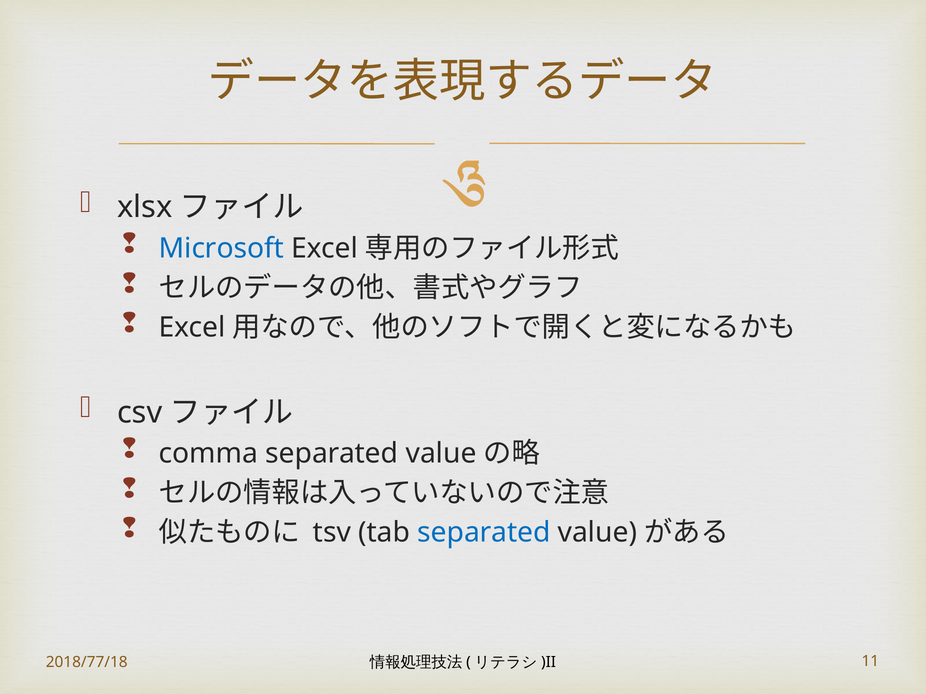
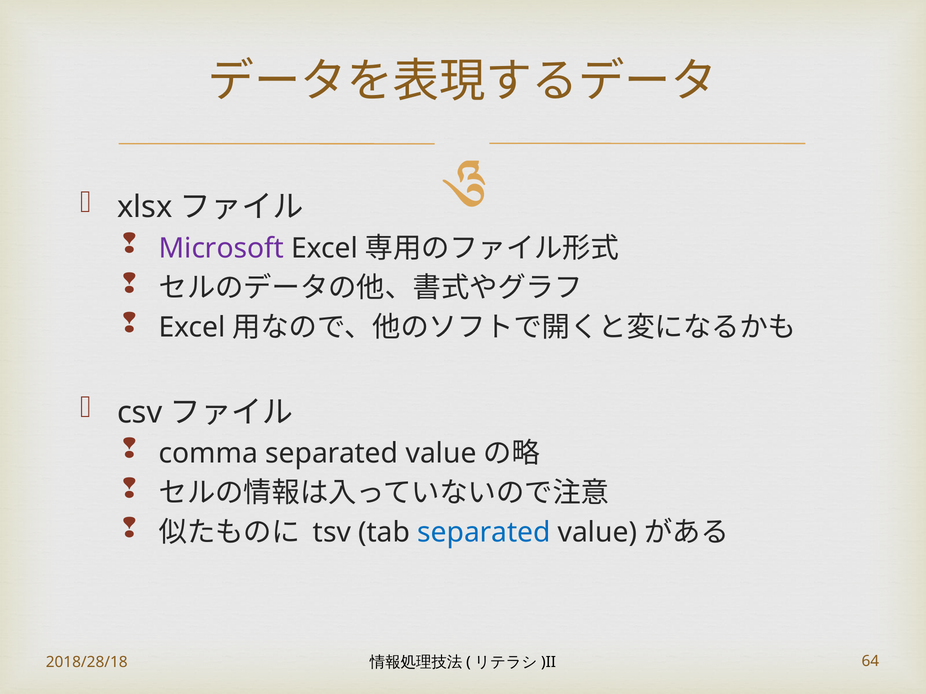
Microsoft colour: blue -> purple
2018/77/18: 2018/77/18 -> 2018/28/18
11: 11 -> 64
